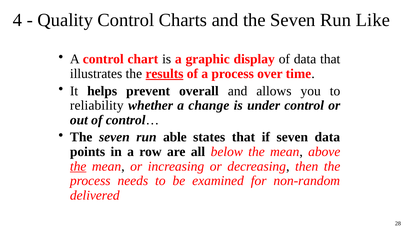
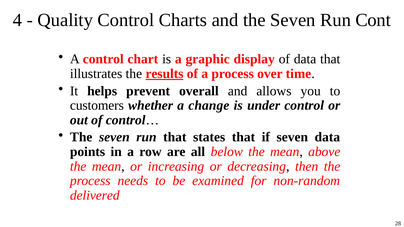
Like: Like -> Cont
reliability: reliability -> customers
run able: able -> that
the at (78, 166) underline: present -> none
